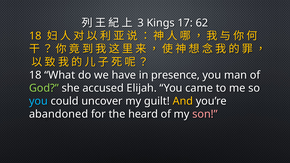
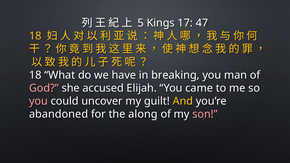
3: 3 -> 5
62: 62 -> 47
presence: presence -> breaking
God colour: light green -> pink
you at (38, 101) colour: light blue -> pink
heard: heard -> along
